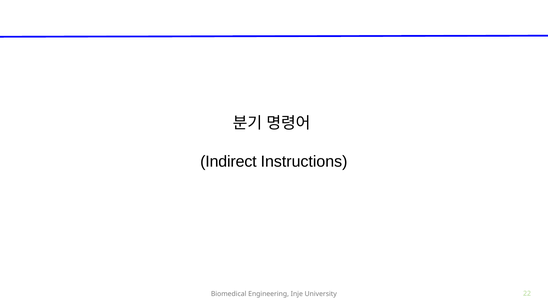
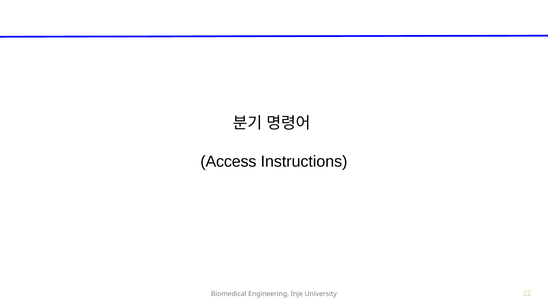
Indirect: Indirect -> Access
